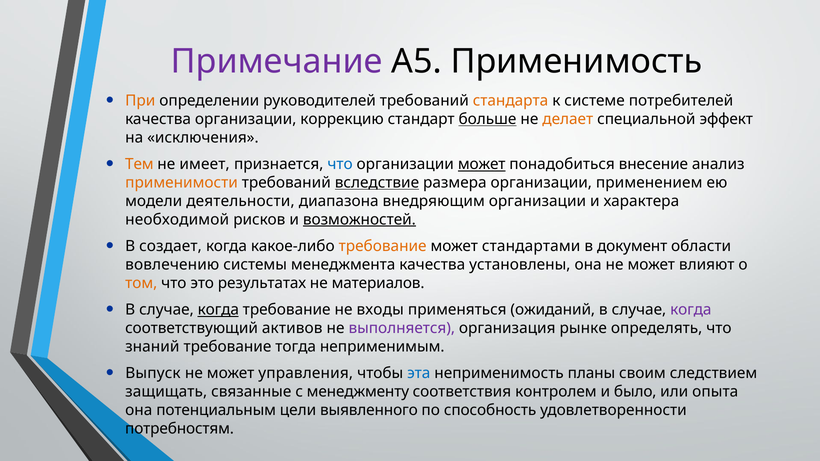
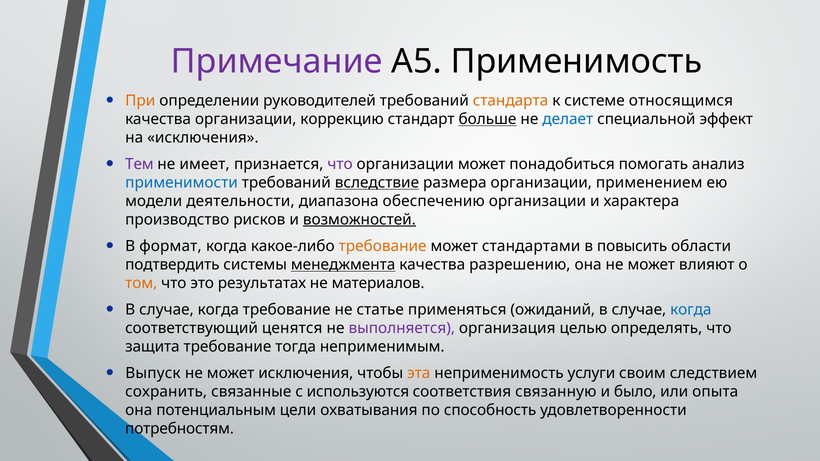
потребителей: потребителей -> относящимся
делает colour: orange -> blue
Тем colour: orange -> purple
что at (340, 164) colour: blue -> purple
может at (482, 164) underline: present -> none
внесение: внесение -> помогать
применимости colour: orange -> blue
внедряющим: внедряющим -> обеспечению
необходимой: необходимой -> производство
создает: создает -> формат
документ: документ -> повысить
вовлечению: вовлечению -> подтвердить
менеджмента underline: none -> present
установлены: установлены -> разрешению
когда at (218, 310) underline: present -> none
входы: входы -> статье
когда at (691, 310) colour: purple -> blue
активов: активов -> ценятся
рынке: рынке -> целью
знаний: знаний -> защита
может управления: управления -> исключения
эта colour: blue -> orange
планы: планы -> услуги
защищать: защищать -> сохранить
менеджменту: менеджменту -> используются
контролем: контролем -> связанную
выявленного: выявленного -> охватывания
